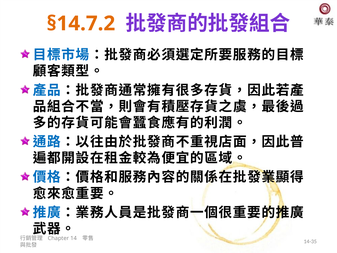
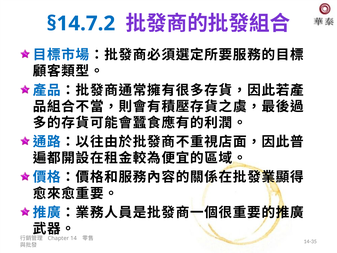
§14.7.2 colour: orange -> blue
